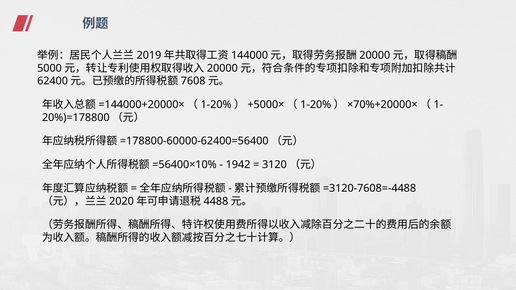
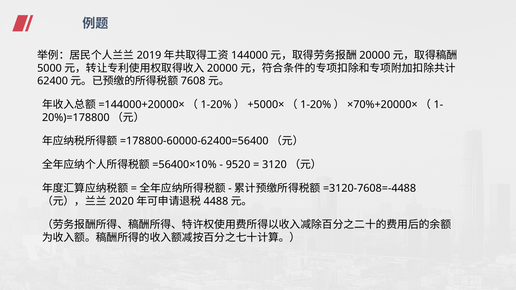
1942: 1942 -> 9520
